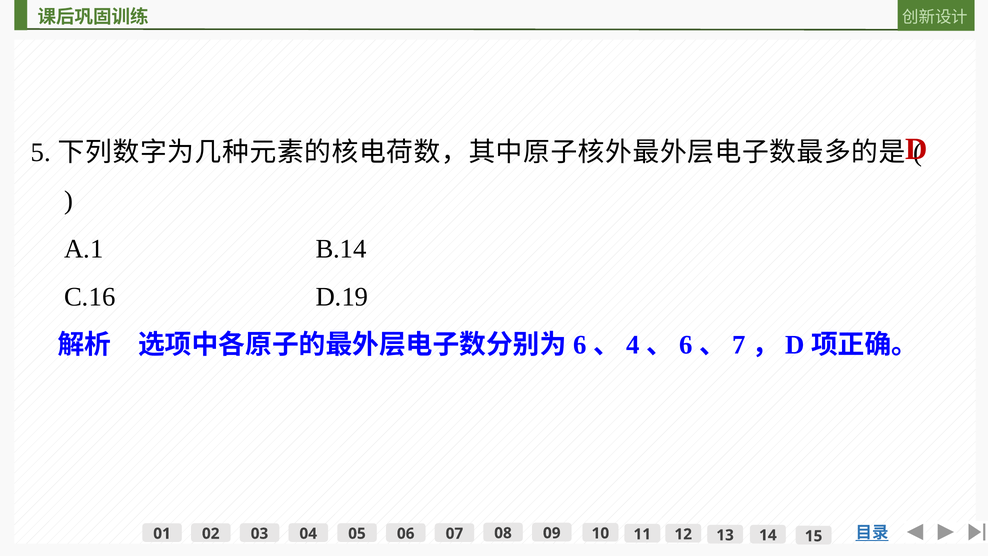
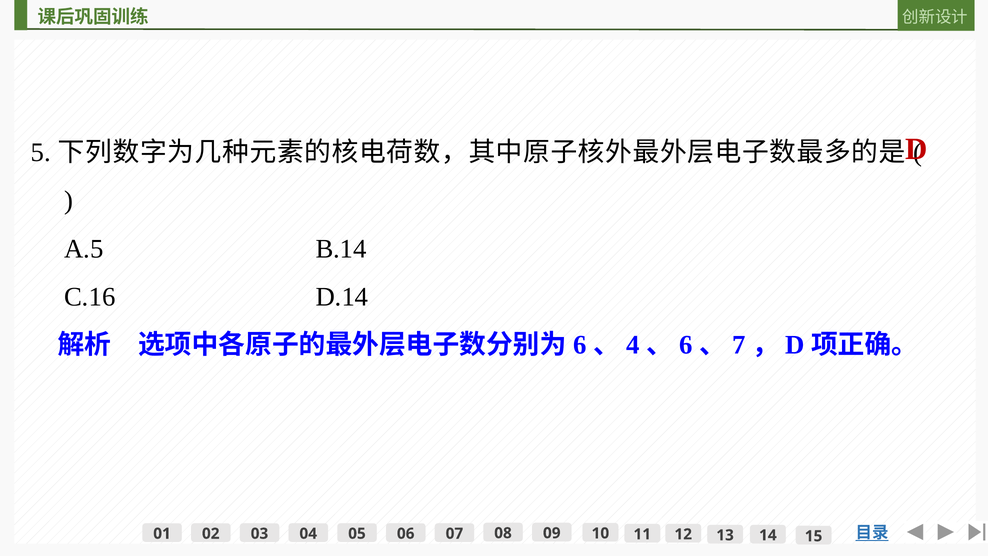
A.1: A.1 -> A.5
D.19: D.19 -> D.14
